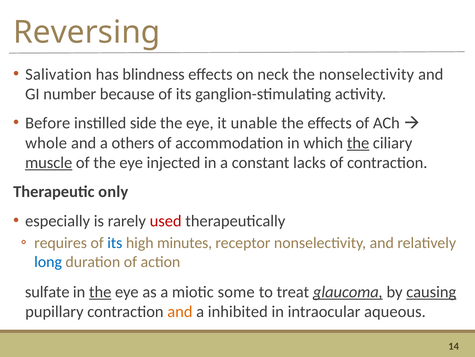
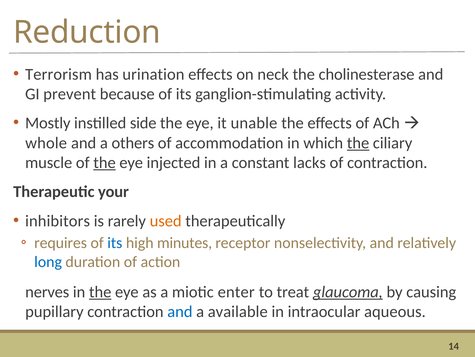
Reversing: Reversing -> Reduction
Salivation: Salivation -> Terrorism
blindness: blindness -> urination
the nonselectivity: nonselectivity -> cholinesterase
number: number -> prevent
Before: Before -> Mostly
muscle underline: present -> none
the at (105, 162) underline: none -> present
only: only -> your
especially: especially -> inhibitors
used colour: red -> orange
sulfate: sulfate -> nerves
some: some -> enter
causing underline: present -> none
and at (180, 311) colour: orange -> blue
inhibited: inhibited -> available
